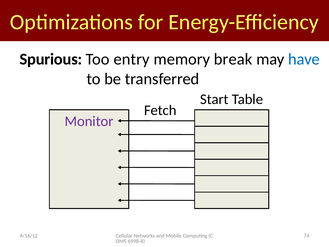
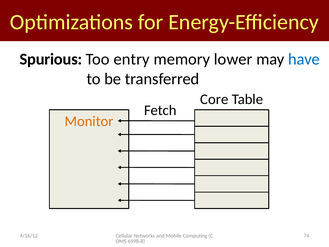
break: break -> lower
Start: Start -> Core
Monitor colour: purple -> orange
